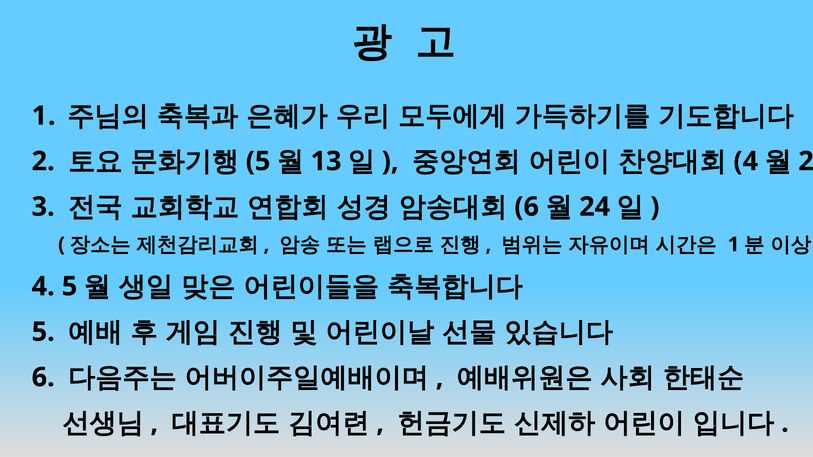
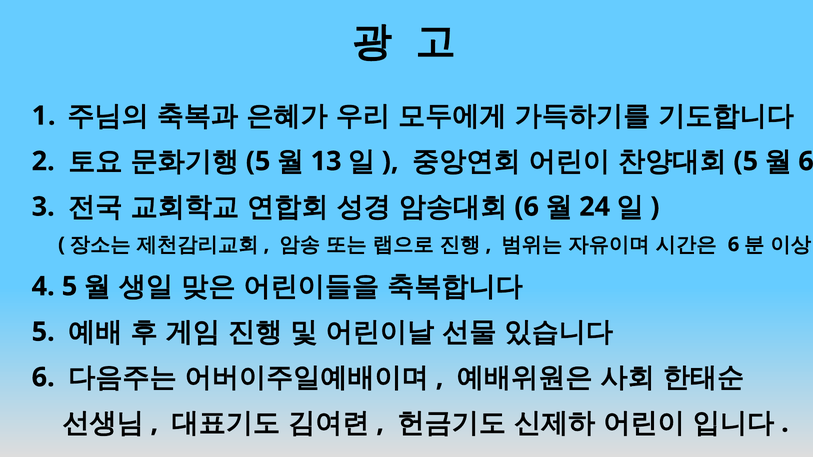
4 at (746, 161): 4 -> 5
2 at (806, 161): 2 -> 6
1 at (734, 245): 1 -> 6
